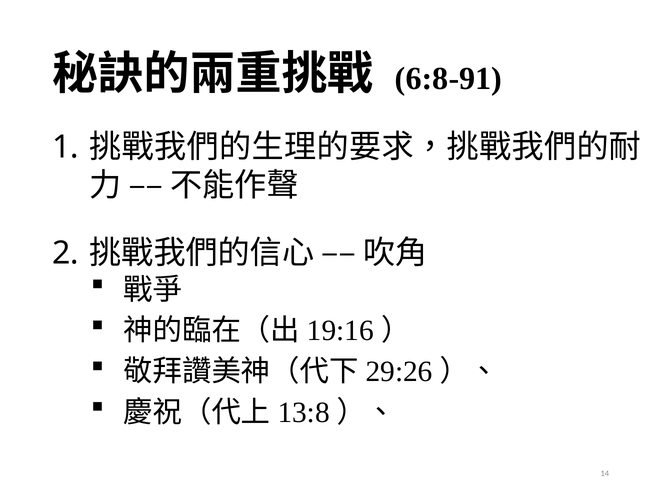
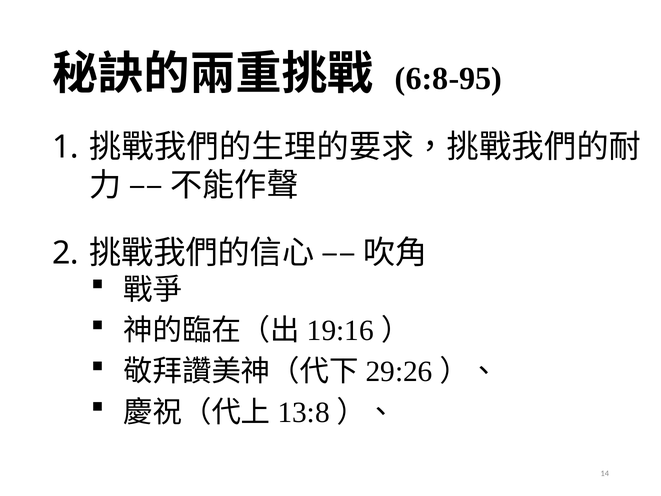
6:8-91: 6:8-91 -> 6:8-95
